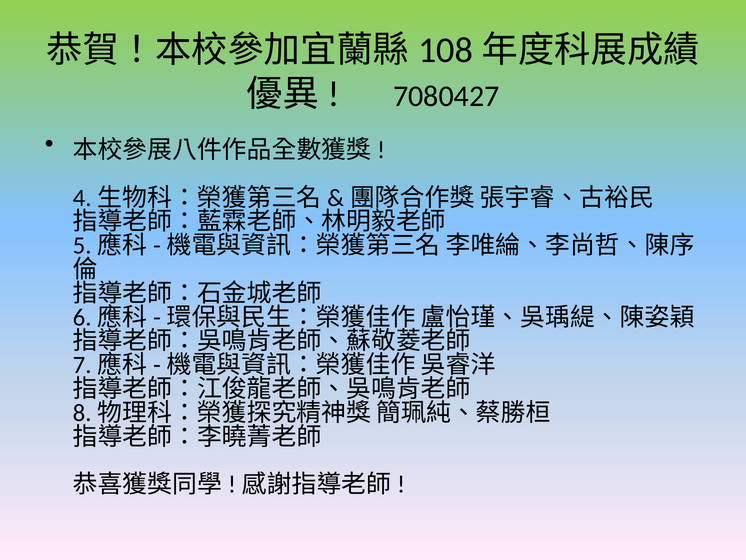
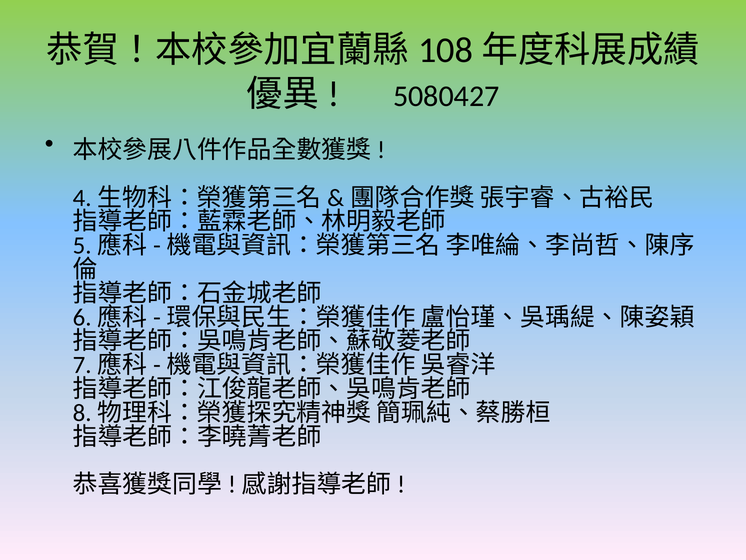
7080427: 7080427 -> 5080427
